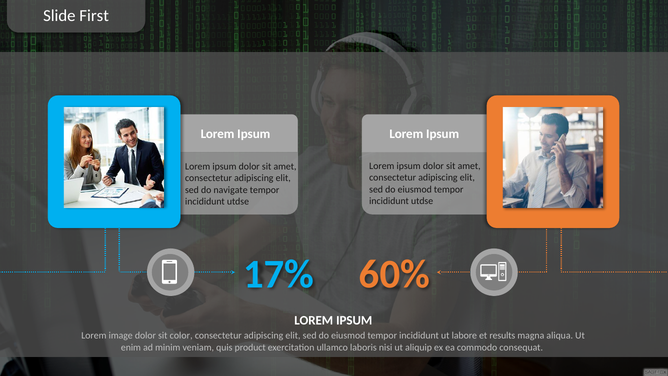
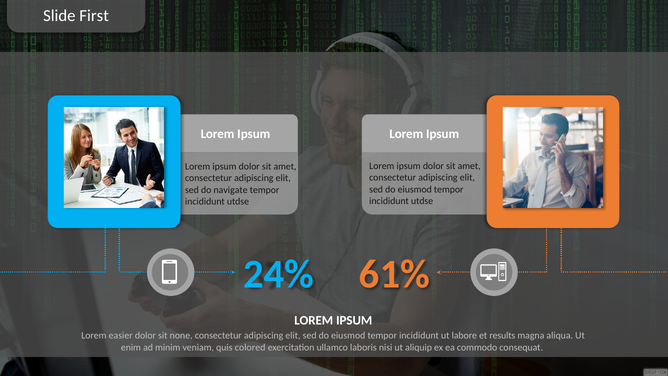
17%: 17% -> 24%
60%: 60% -> 61%
image: image -> easier
color: color -> none
product: product -> colored
